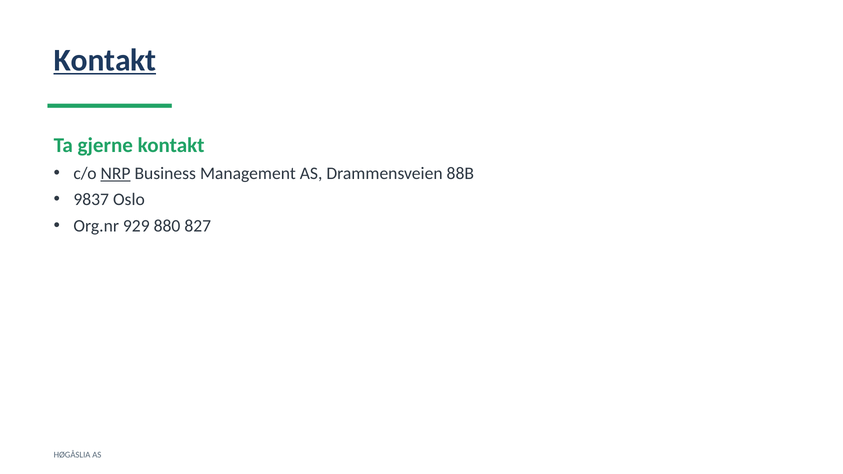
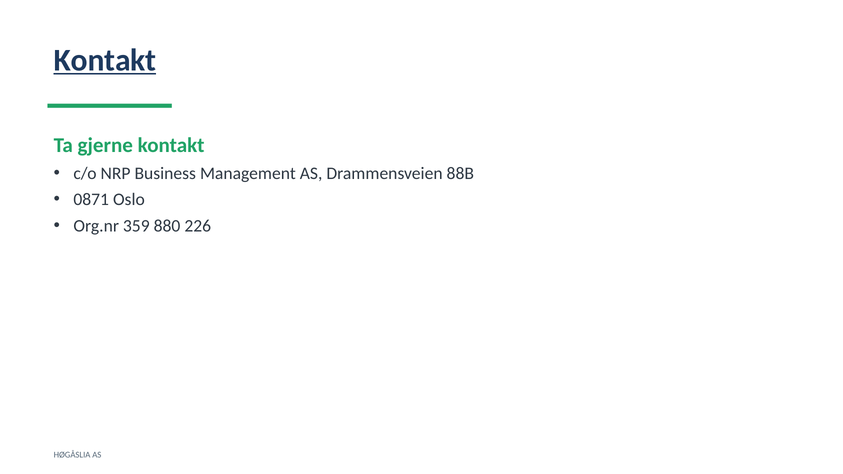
NRP underline: present -> none
9837: 9837 -> 0871
929: 929 -> 359
827: 827 -> 226
